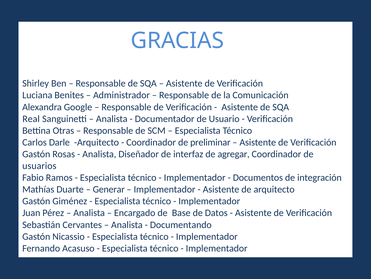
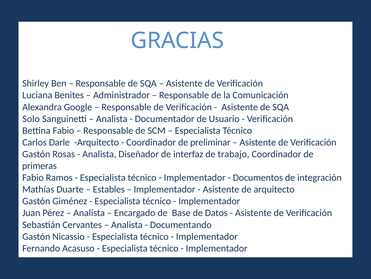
Real: Real -> Solo
Bettina Otras: Otras -> Fabio
agregar: agregar -> trabajo
usuarios: usuarios -> primeras
Generar: Generar -> Estables
